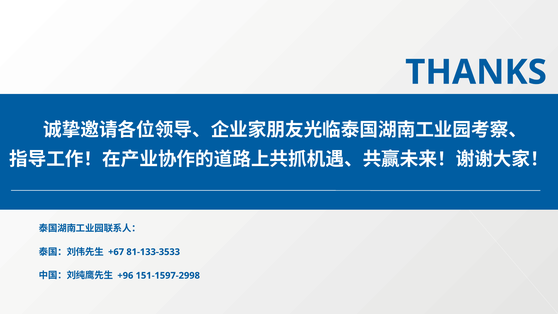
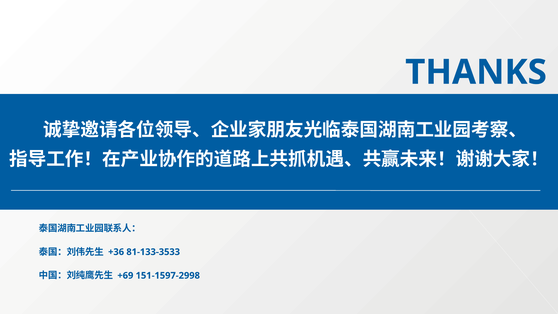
+67: +67 -> +36
+96: +96 -> +69
